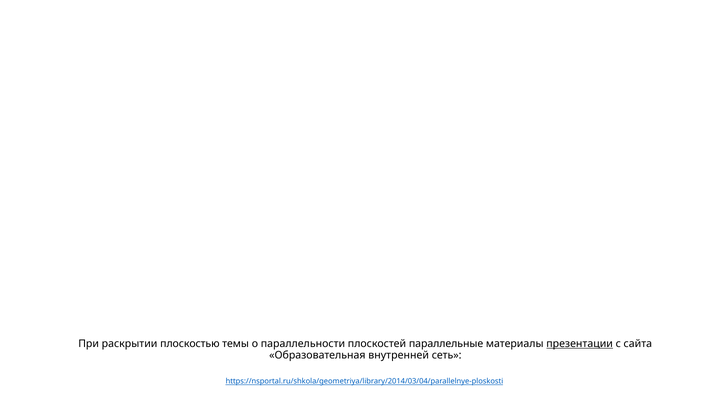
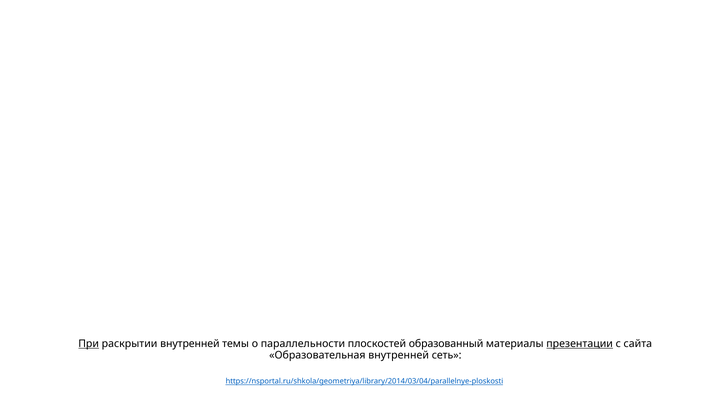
При underline: none -> present
раскрытии плоскостью: плоскостью -> внутренней
параллельные: параллельные -> образованный
